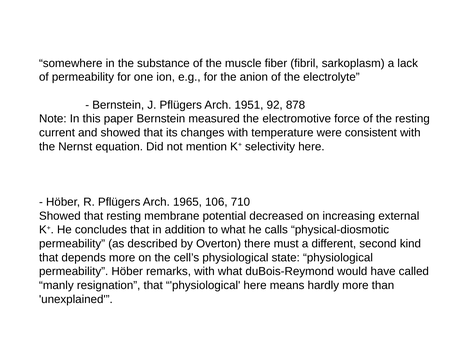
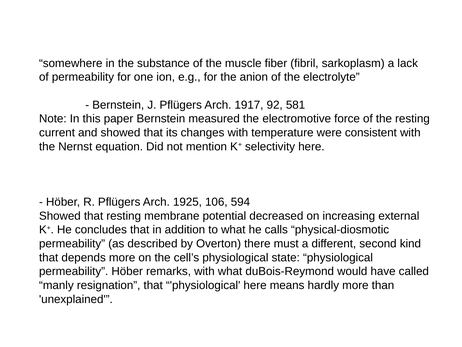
1951: 1951 -> 1917
878: 878 -> 581
1965: 1965 -> 1925
710: 710 -> 594
